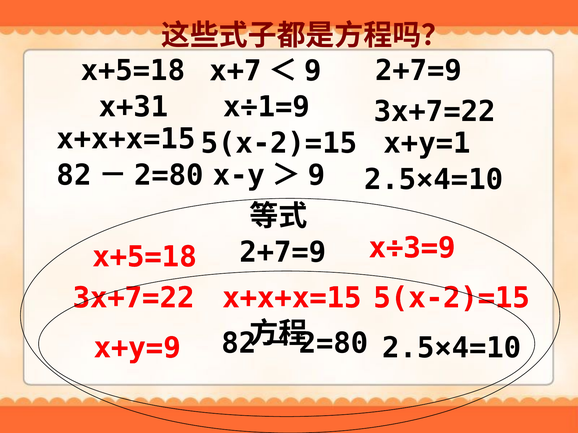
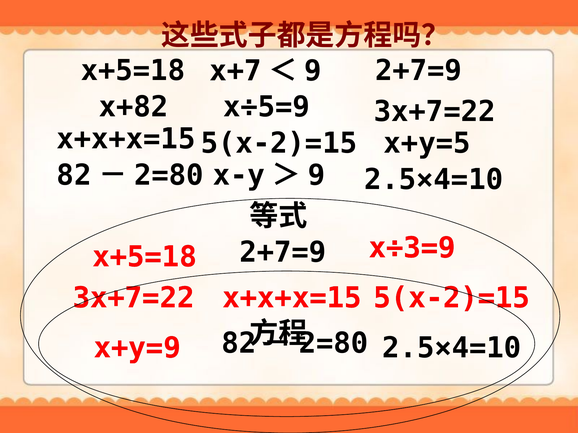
x+31: x+31 -> x+82
x÷1=9: x÷1=9 -> x÷5=9
x+y=1: x+y=1 -> x+y=5
